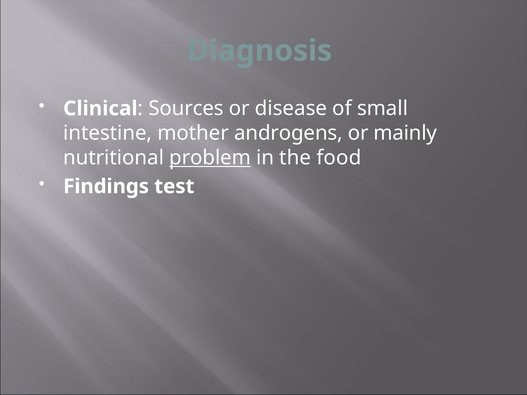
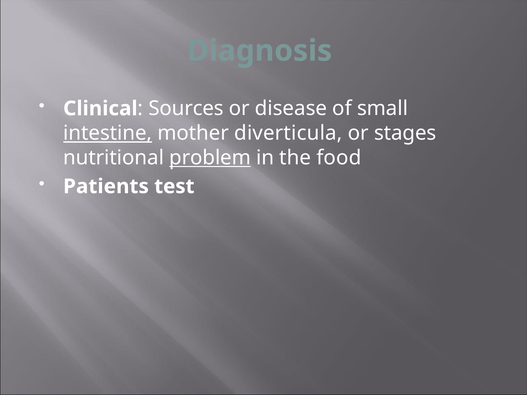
intestine underline: none -> present
androgens: androgens -> diverticula
mainly: mainly -> stages
Findings: Findings -> Patients
